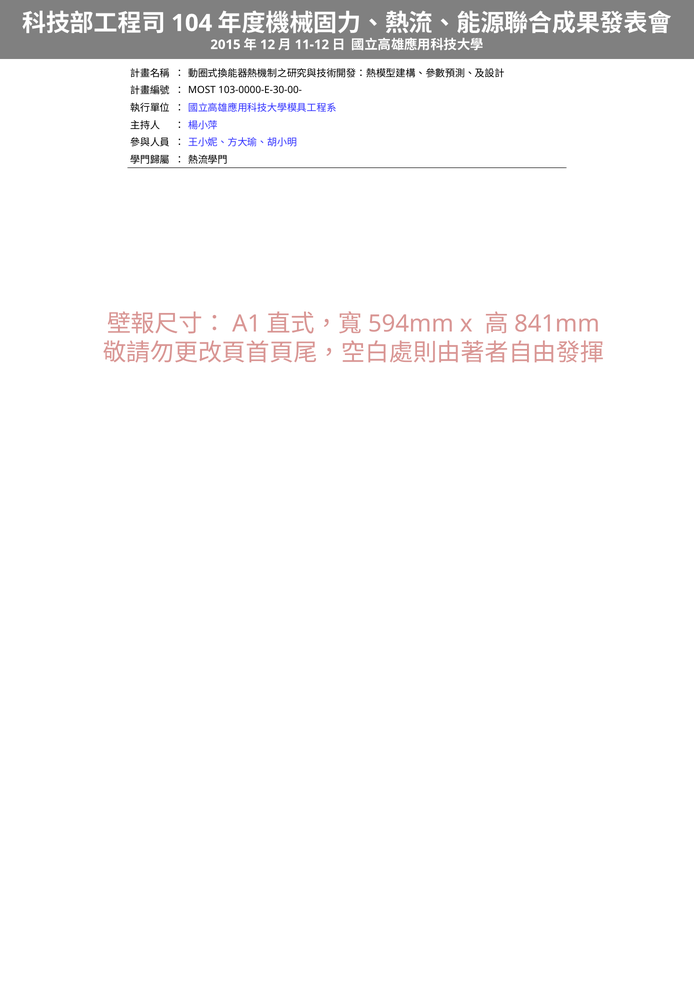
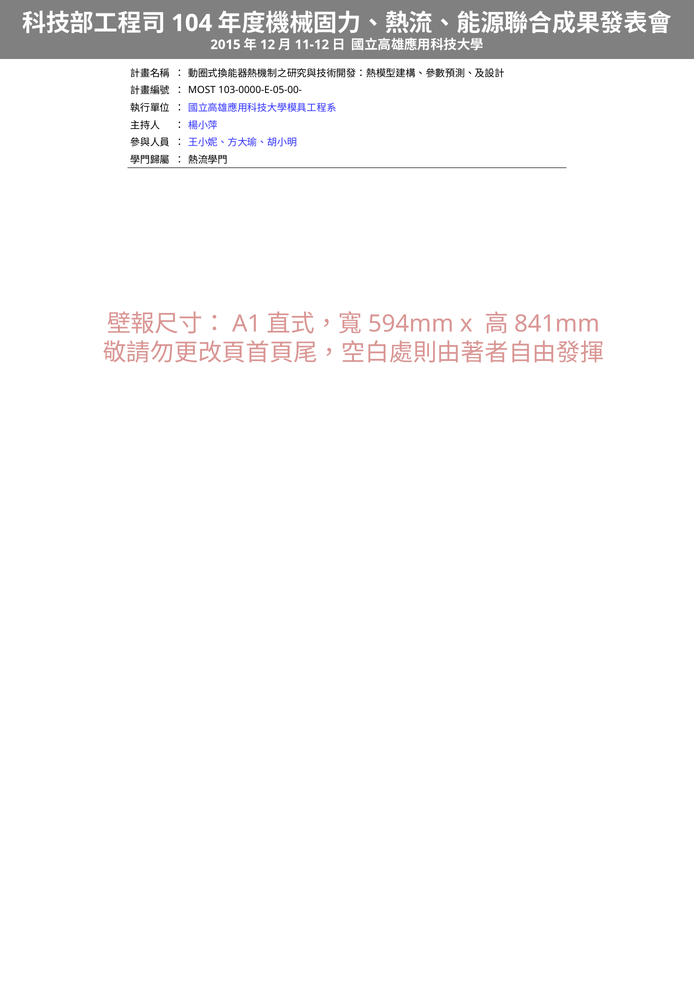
103-0000-E-30-00-: 103-0000-E-30-00- -> 103-0000-E-05-00-
